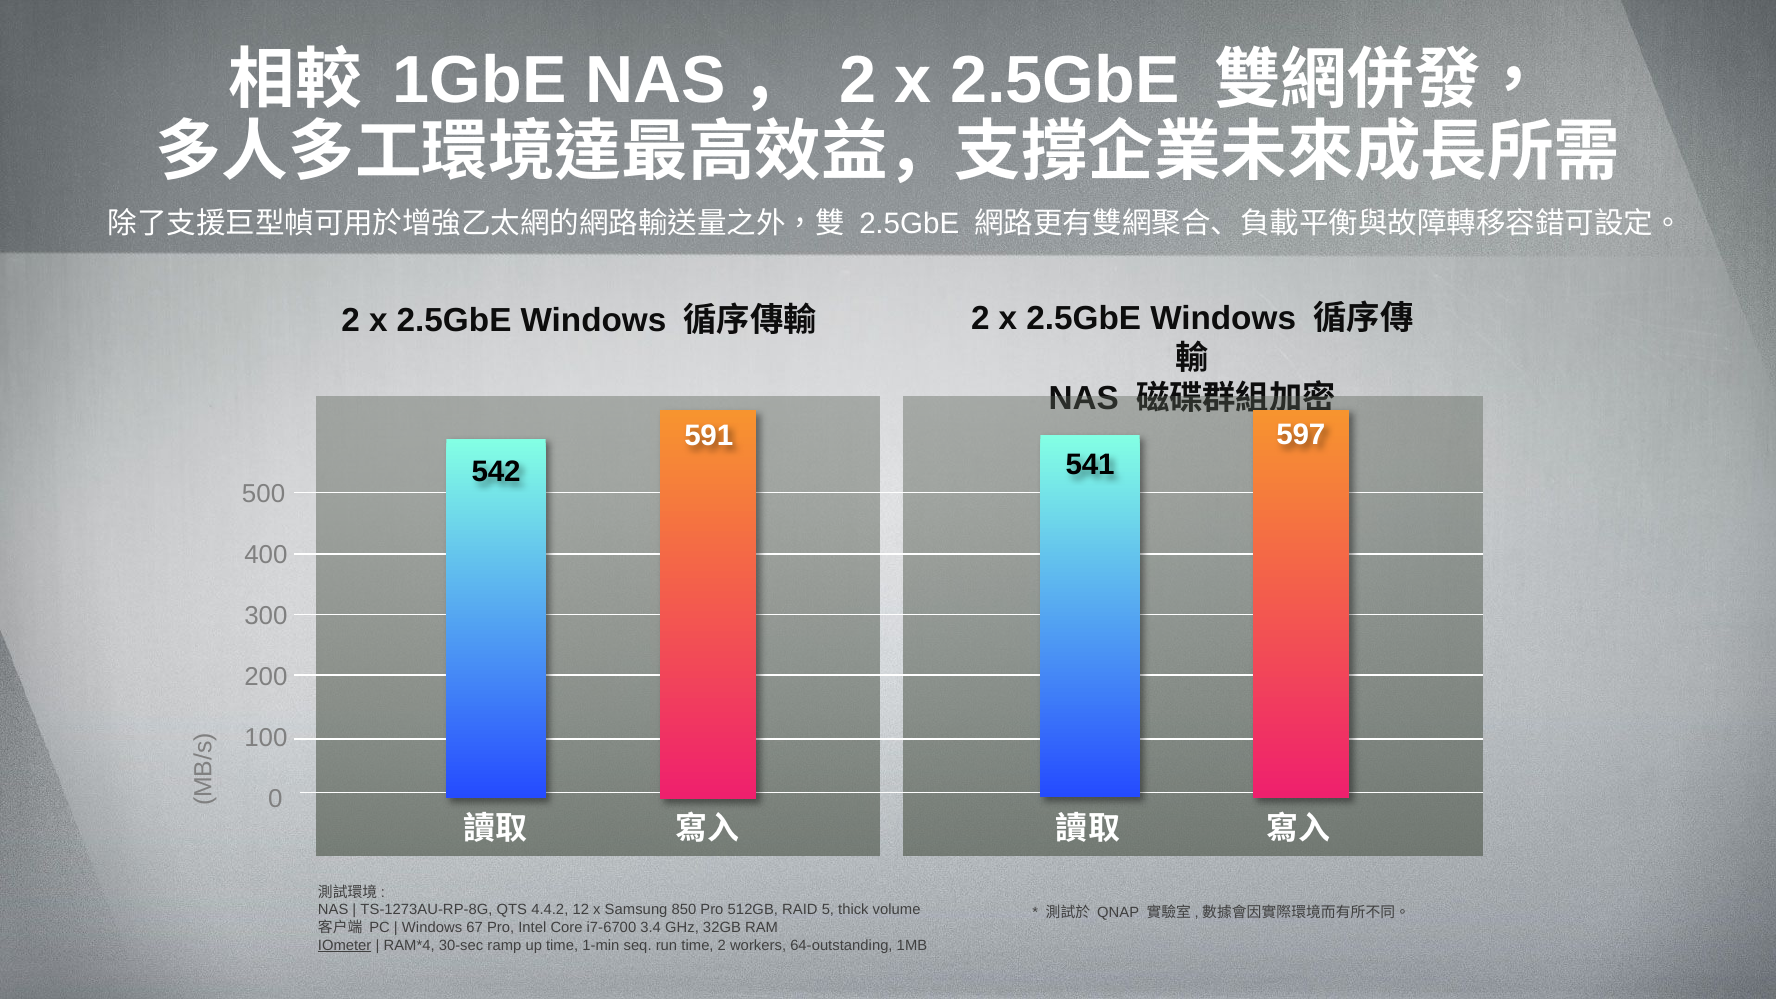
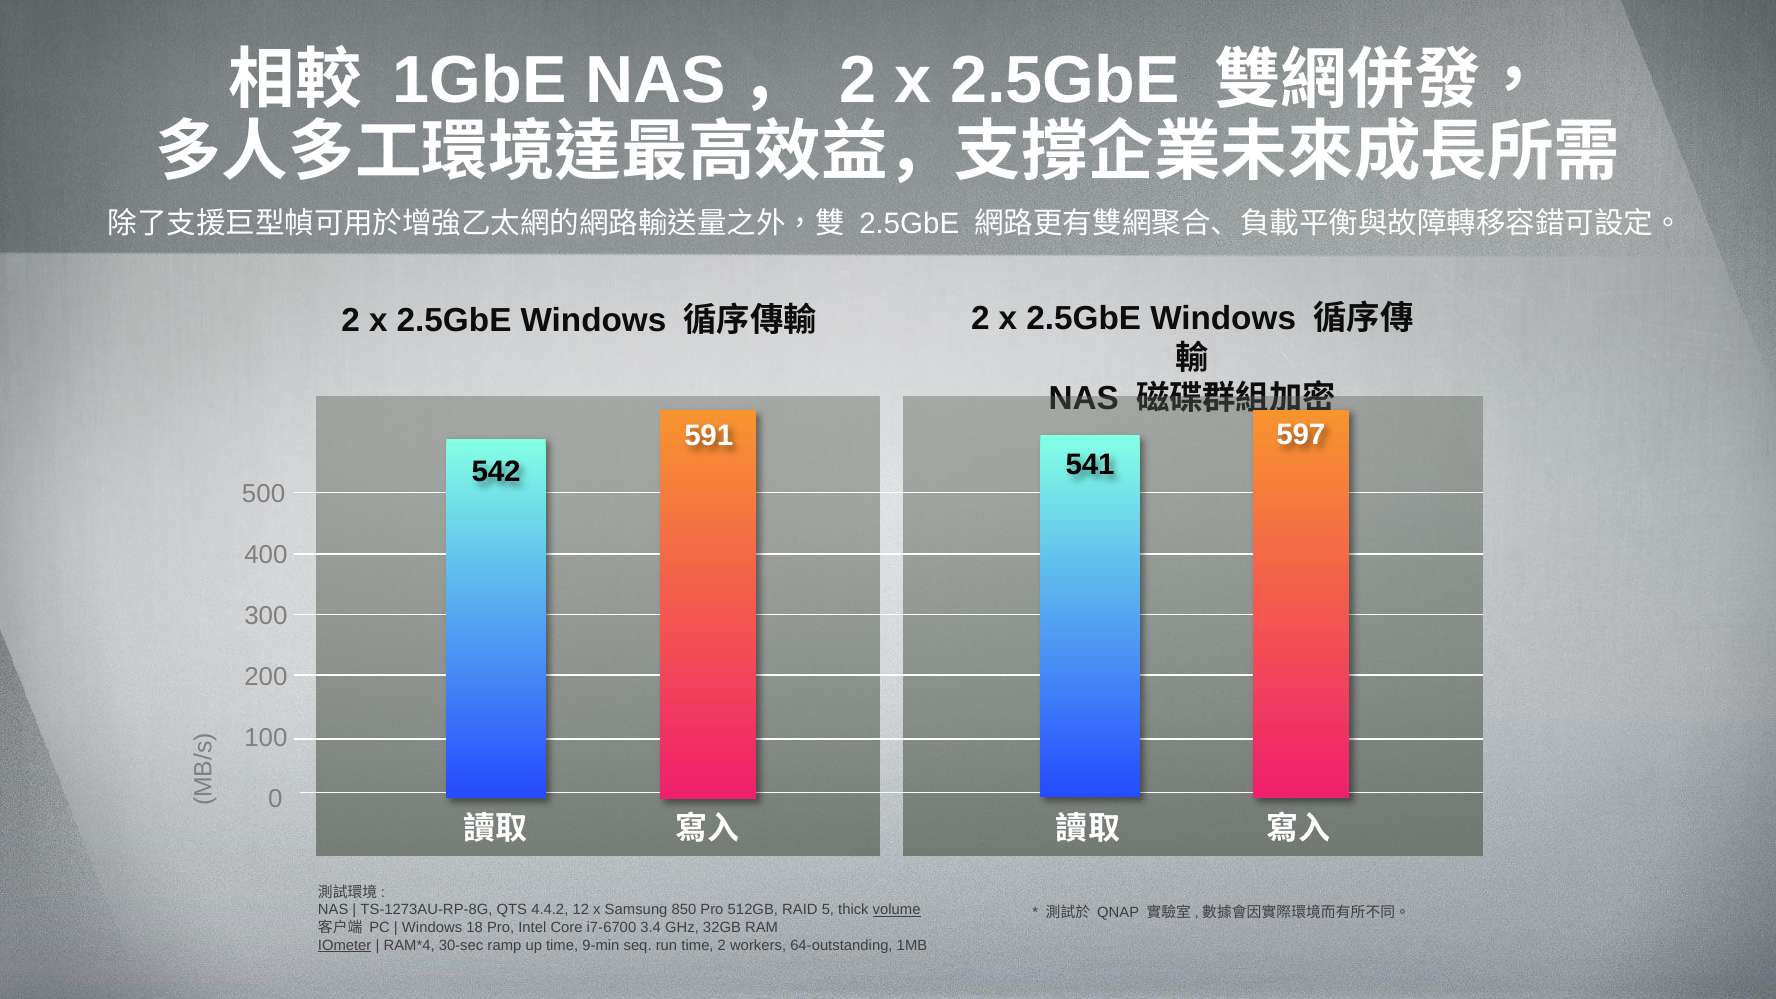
volume underline: none -> present
67: 67 -> 18
1-min: 1-min -> 9-min
